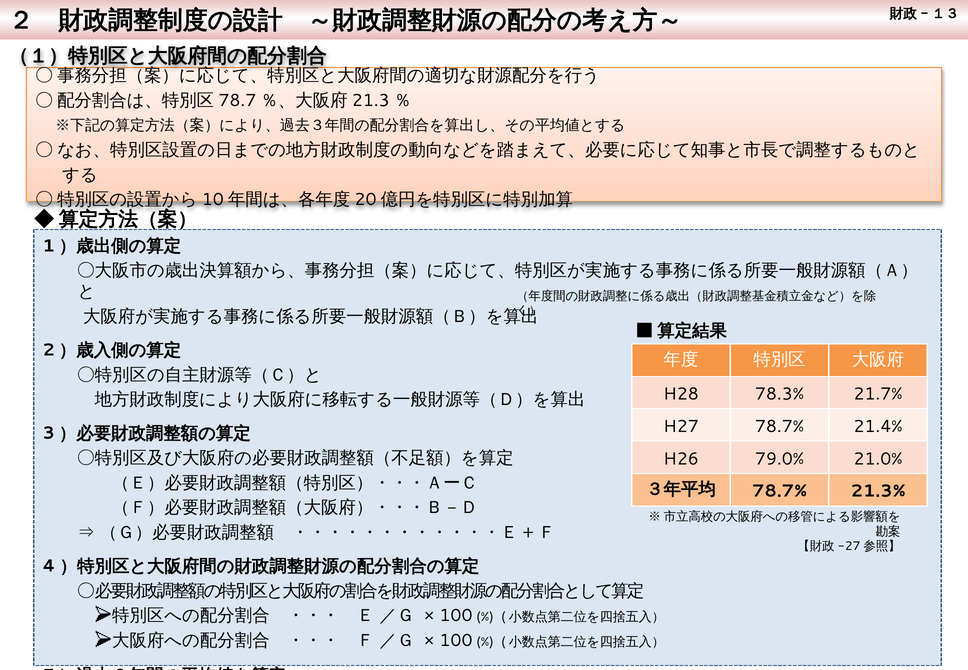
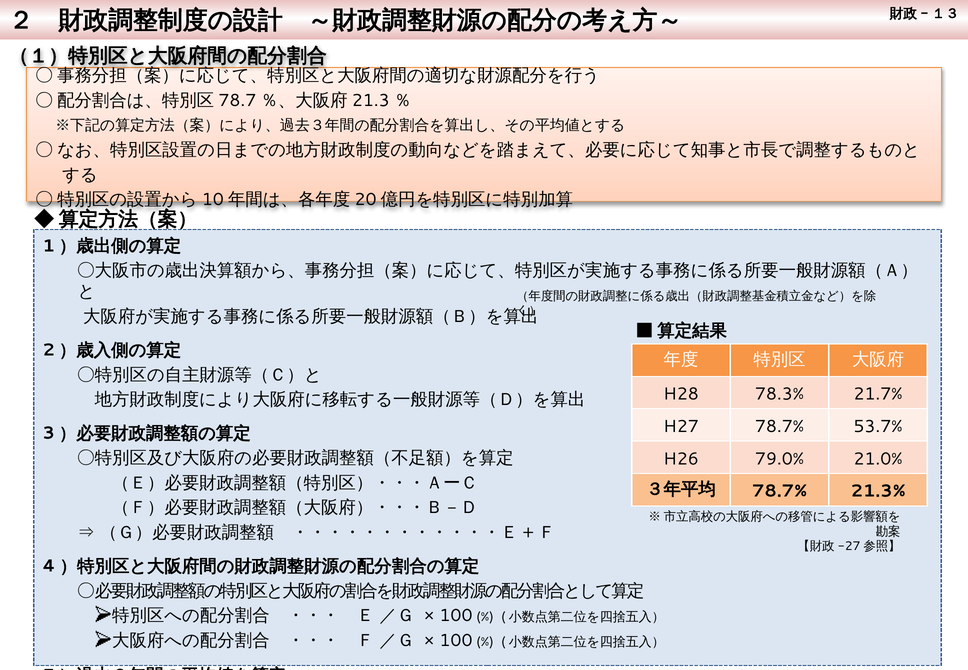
21.4%: 21.4% -> 53.7%
